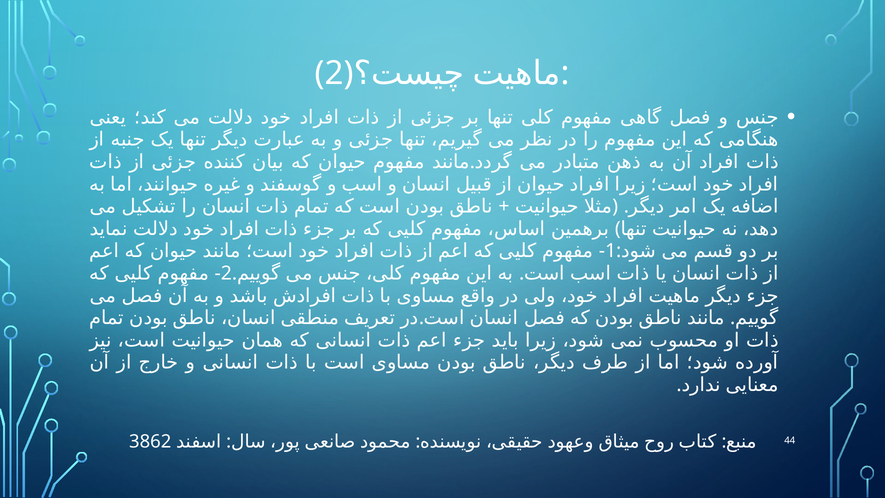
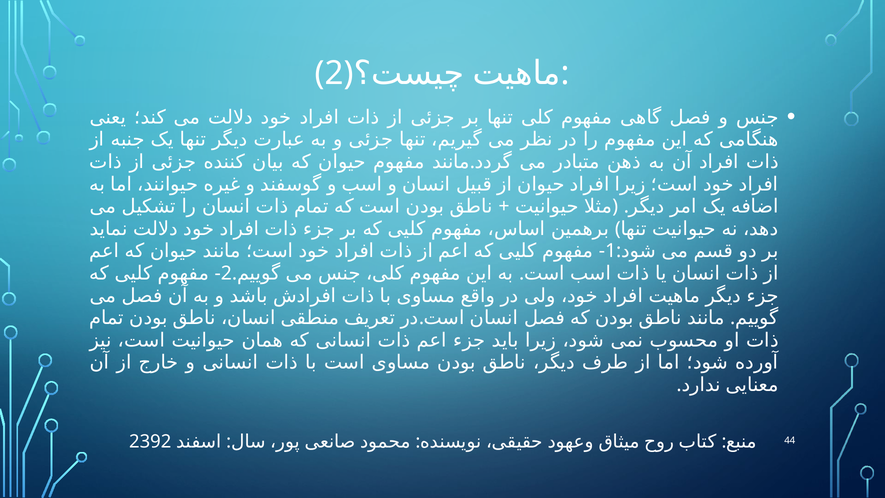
3862: 3862 -> 2392
